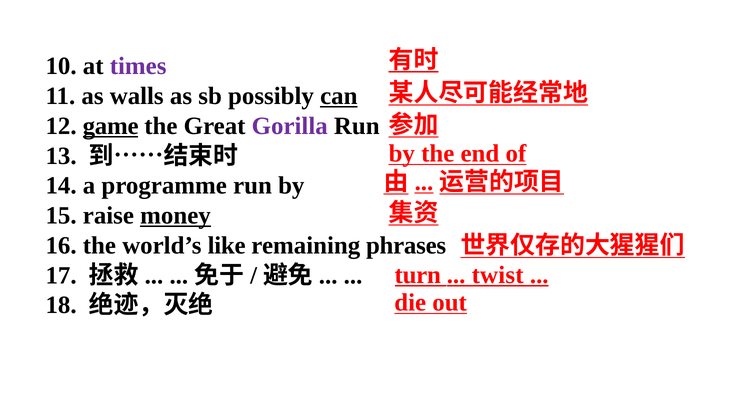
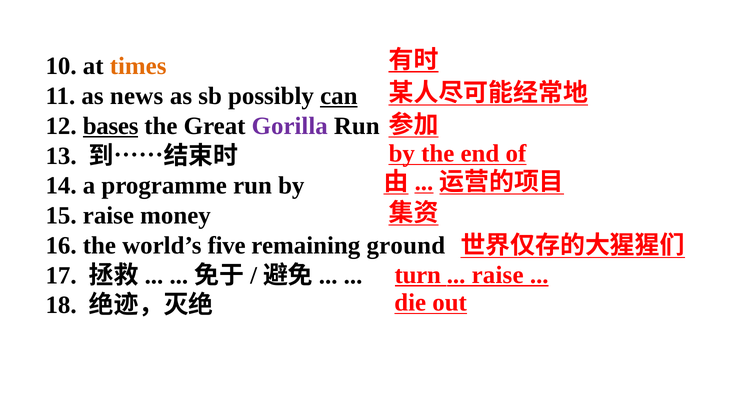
times colour: purple -> orange
walls: walls -> news
game: game -> bases
money underline: present -> none
like: like -> five
phrases: phrases -> ground
twist at (498, 275): twist -> raise
